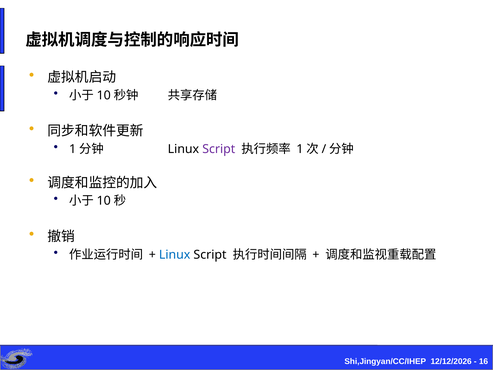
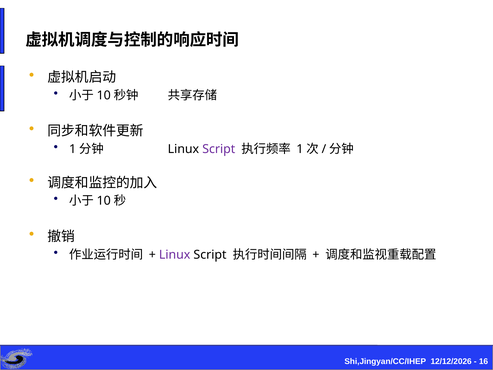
Linux at (175, 254) colour: blue -> purple
